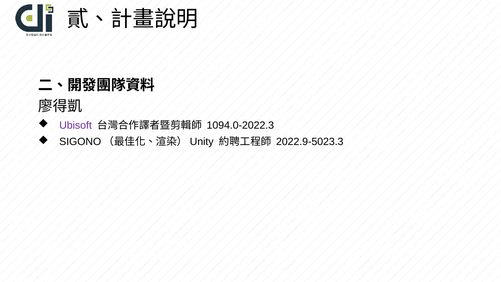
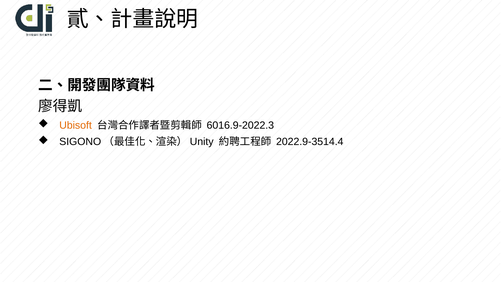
Ubisoft colour: purple -> orange
1094.0-2022.3: 1094.0-2022.3 -> 6016.9-2022.3
2022.9-5023.3: 2022.9-5023.3 -> 2022.9-3514.4
